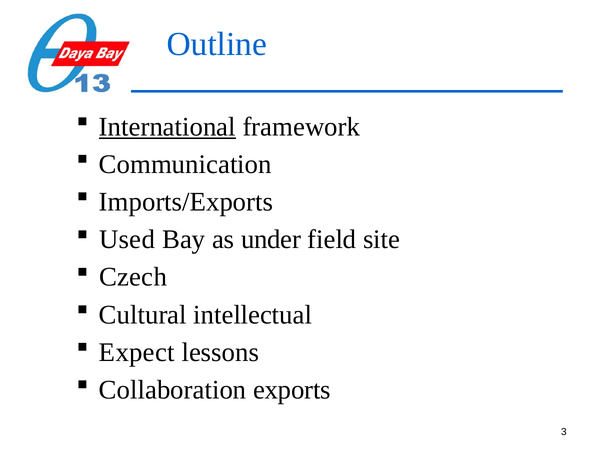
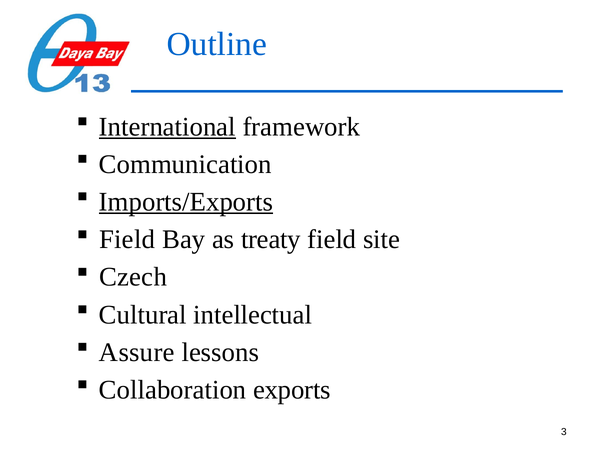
Imports/Exports underline: none -> present
Used at (127, 239): Used -> Field
under: under -> treaty
Expect: Expect -> Assure
